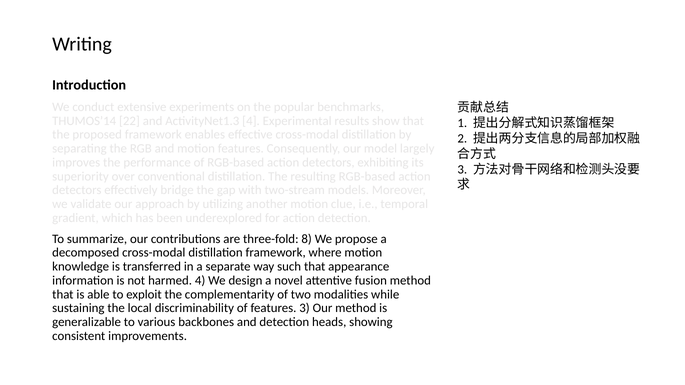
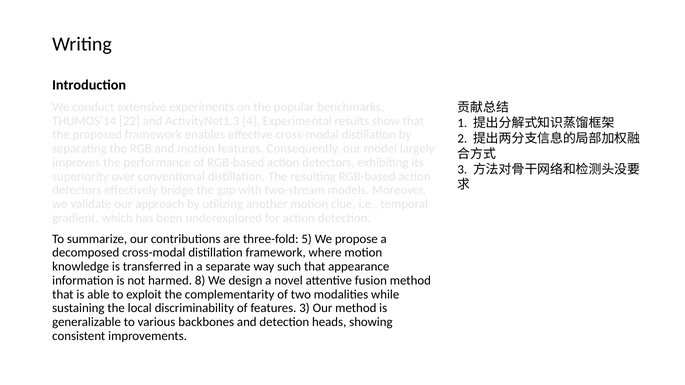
8: 8 -> 5
harmed 4: 4 -> 8
